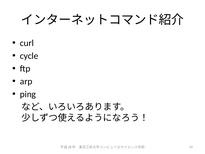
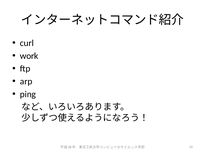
cycle: cycle -> work
